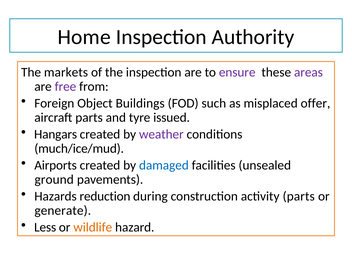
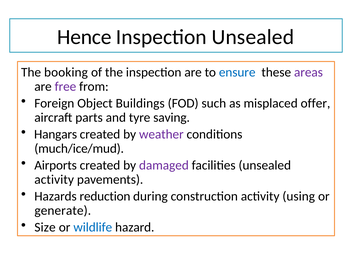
Home: Home -> Hence
Inspection Authority: Authority -> Unsealed
markets: markets -> booking
ensure colour: purple -> blue
issued: issued -> saving
damaged colour: blue -> purple
ground at (54, 180): ground -> activity
activity parts: parts -> using
Less: Less -> Size
wildlife colour: orange -> blue
